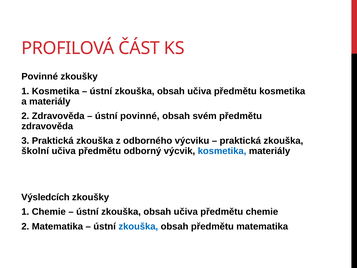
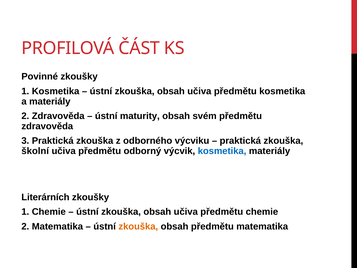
ústní povinné: povinné -> maturity
Výsledcích: Výsledcích -> Literárních
zkouška at (138, 226) colour: blue -> orange
